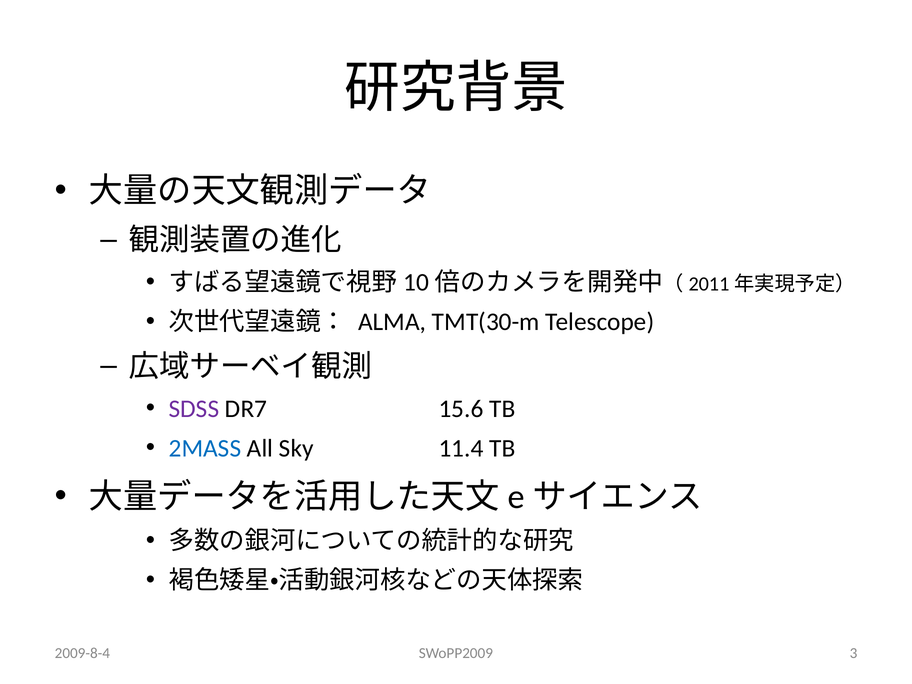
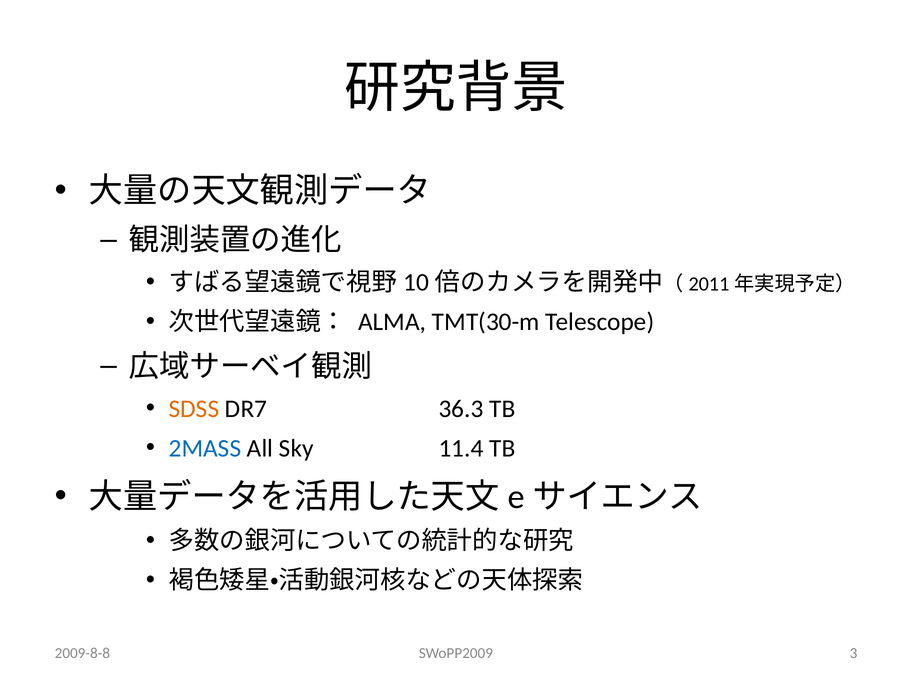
SDSS colour: purple -> orange
15.6: 15.6 -> 36.3
2009-8-4: 2009-8-4 -> 2009-8-8
